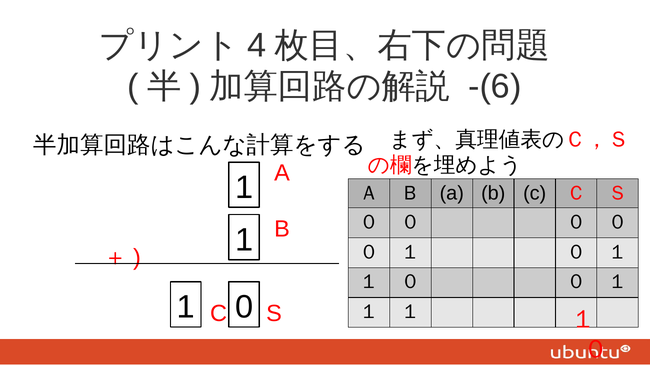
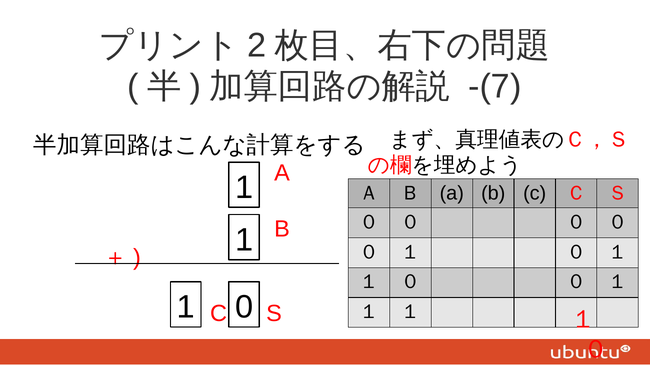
4 at (257, 45): 4 -> 2
-(6: -(6 -> -(7
